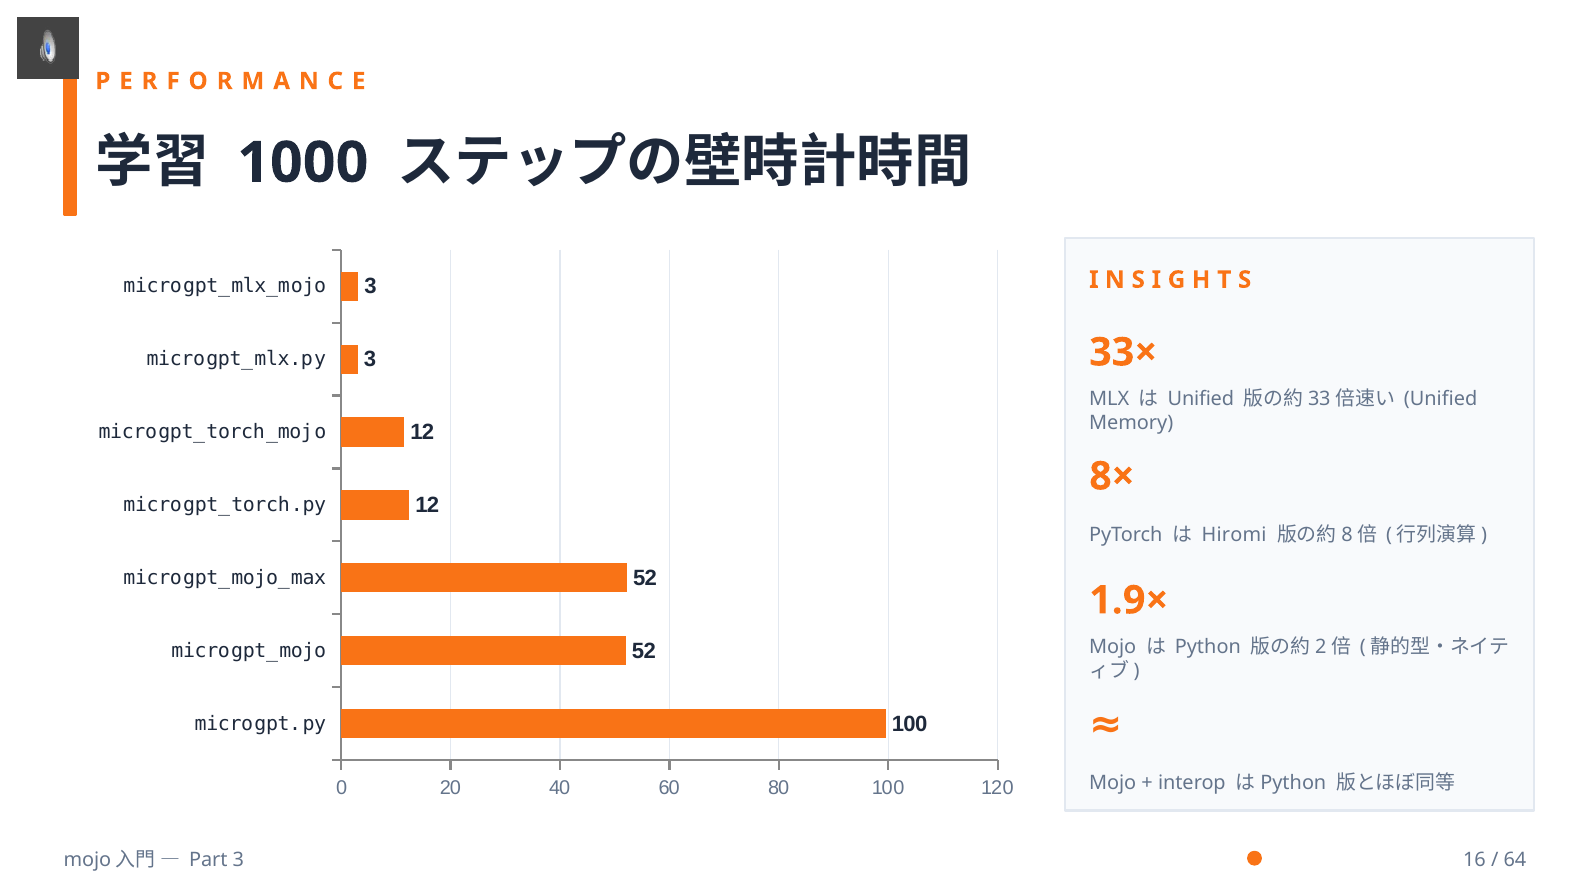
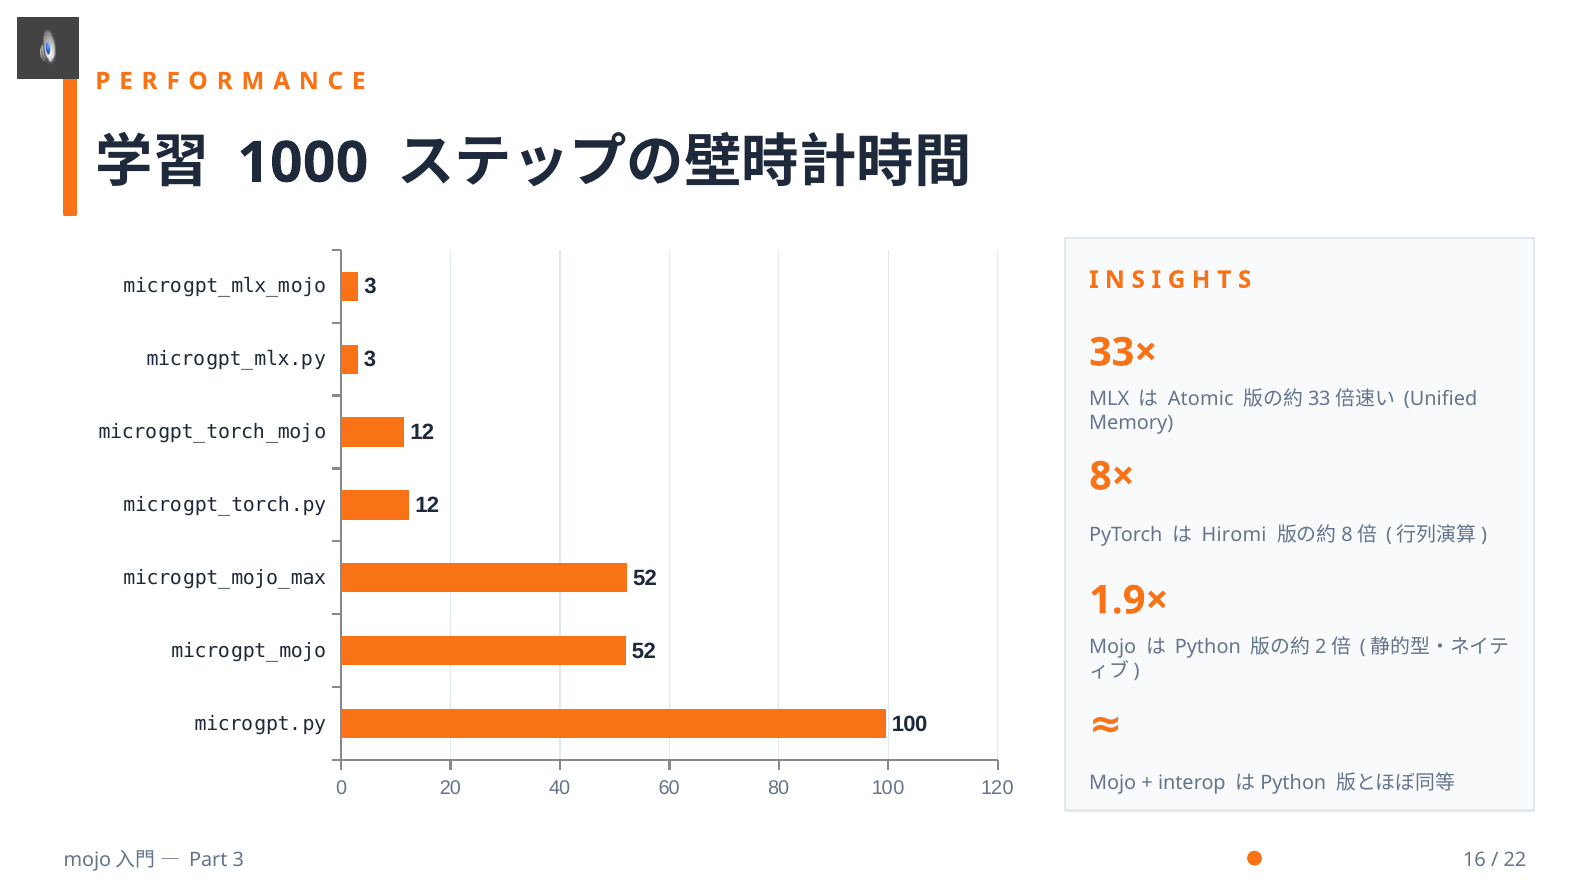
Unified at (1201, 399): Unified -> Atomic
64: 64 -> 22
